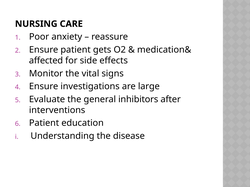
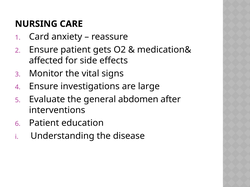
Poor: Poor -> Card
inhibitors: inhibitors -> abdomen
